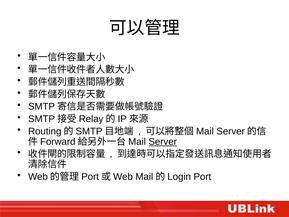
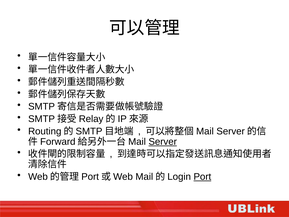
Port underline: none -> present
